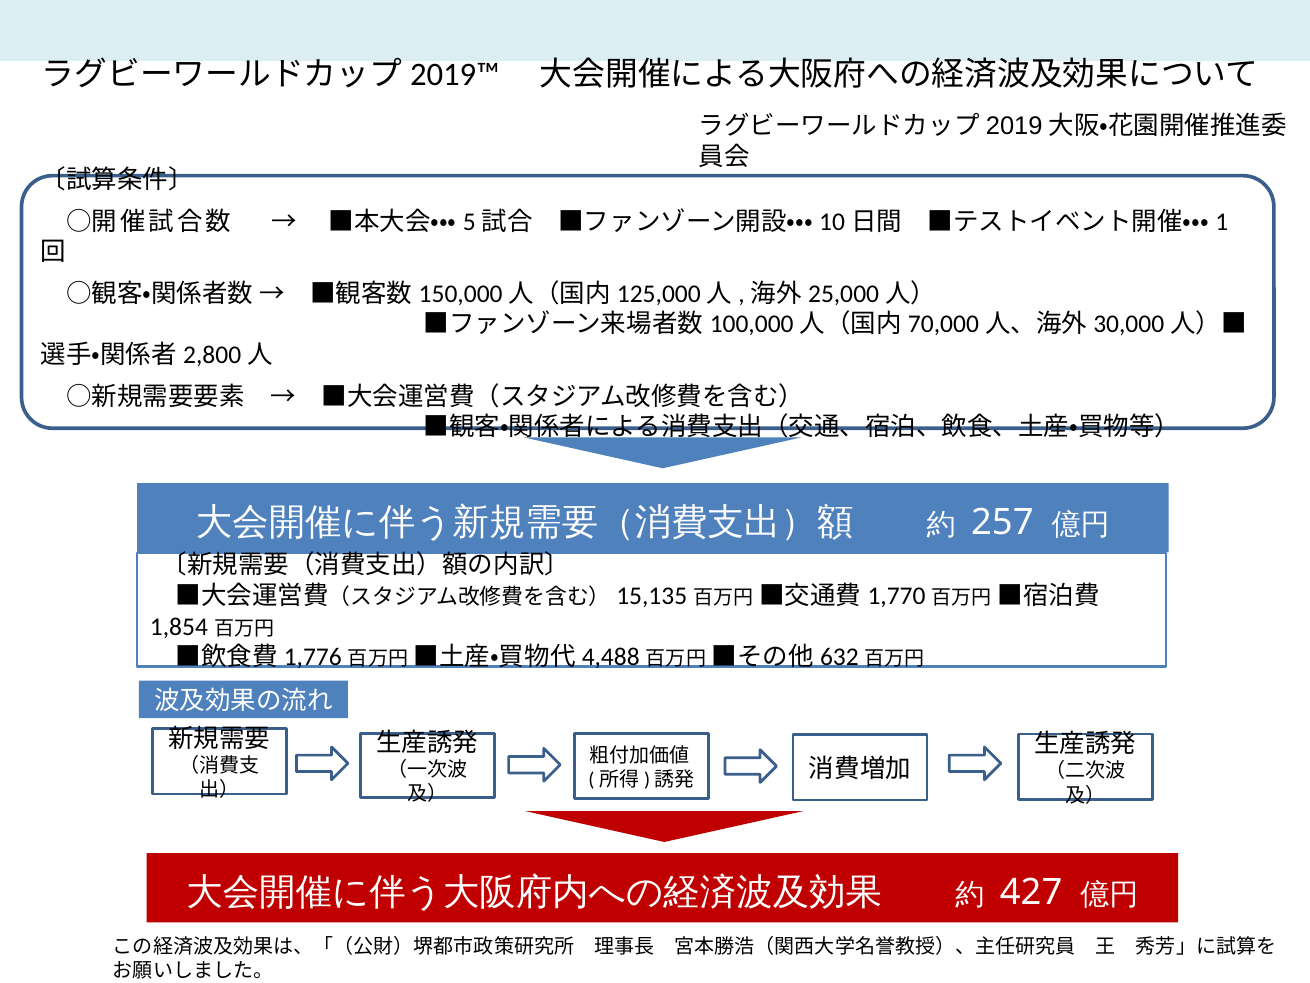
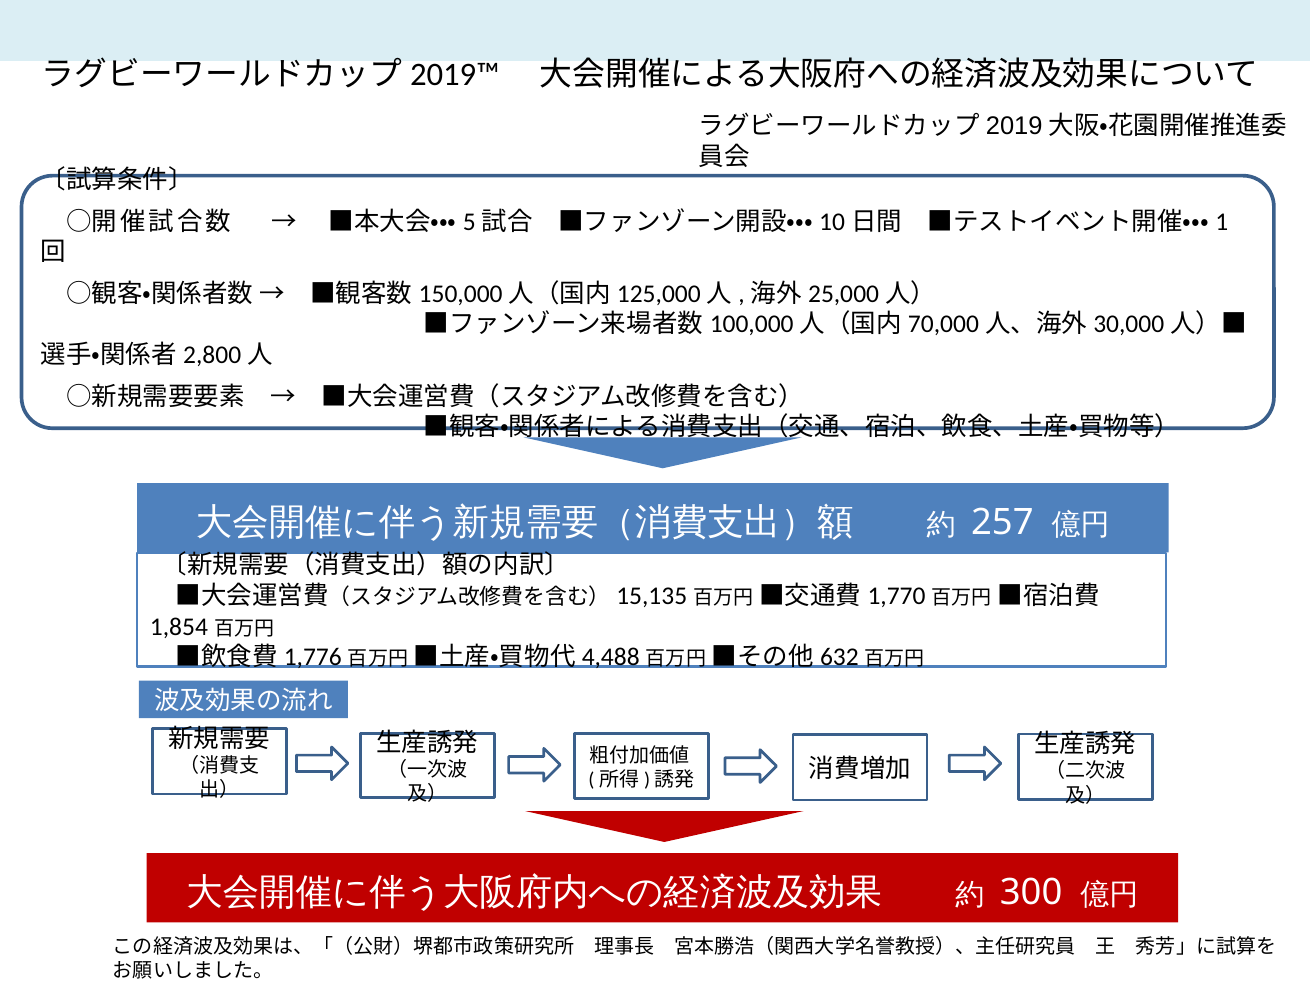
427: 427 -> 300
